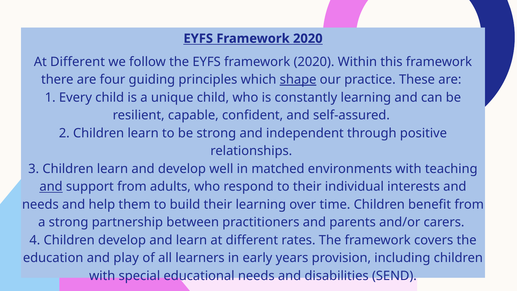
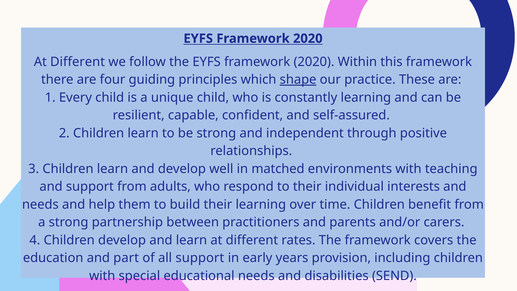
and at (51, 187) underline: present -> none
play: play -> part
all learners: learners -> support
